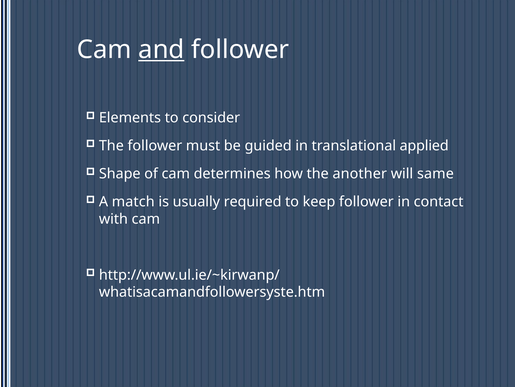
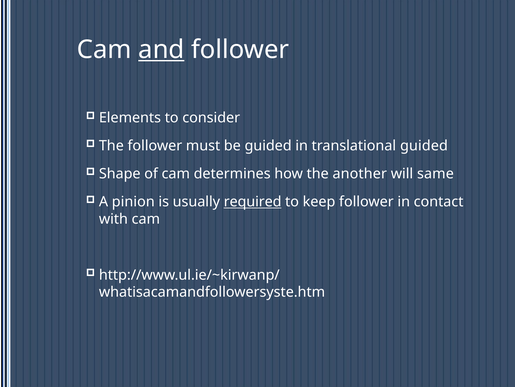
translational applied: applied -> guided
match: match -> pinion
required underline: none -> present
